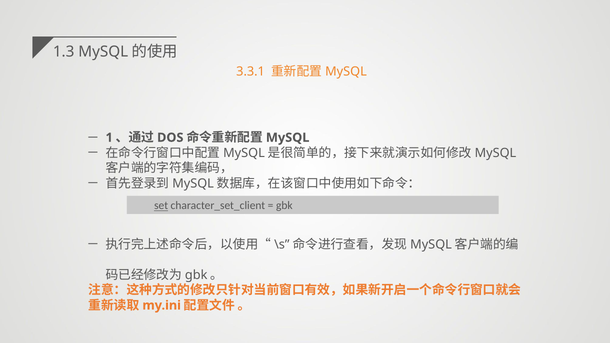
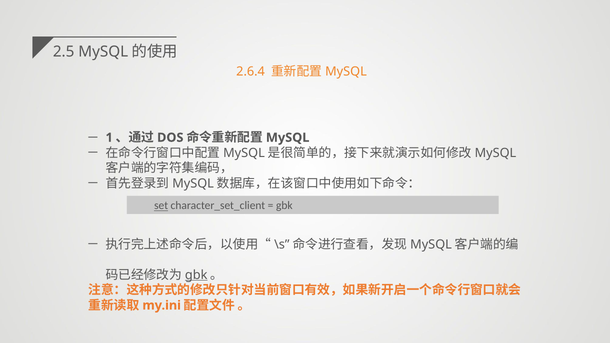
1.3: 1.3 -> 2.5
3.3.1: 3.3.1 -> 2.6.4
gbk at (196, 275) underline: none -> present
